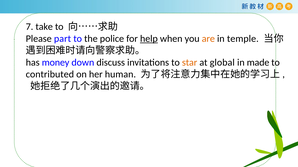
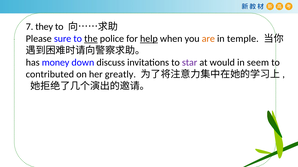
take: take -> they
part: part -> sure
the underline: none -> present
star colour: orange -> purple
global: global -> would
made: made -> seem
human: human -> greatly
